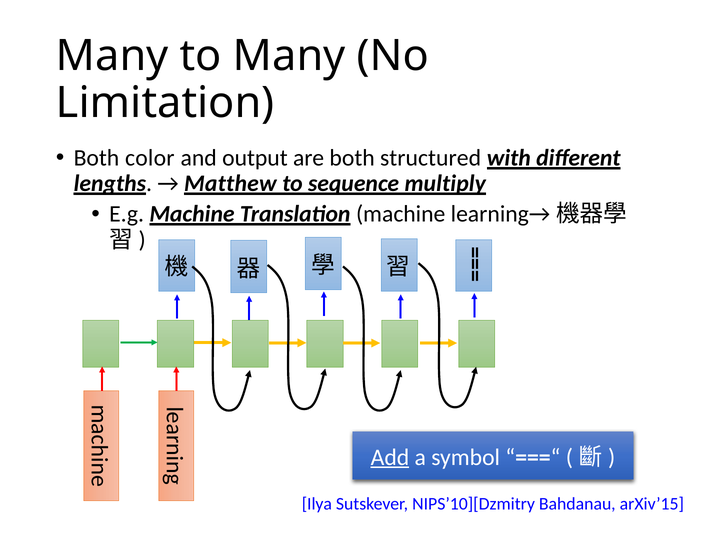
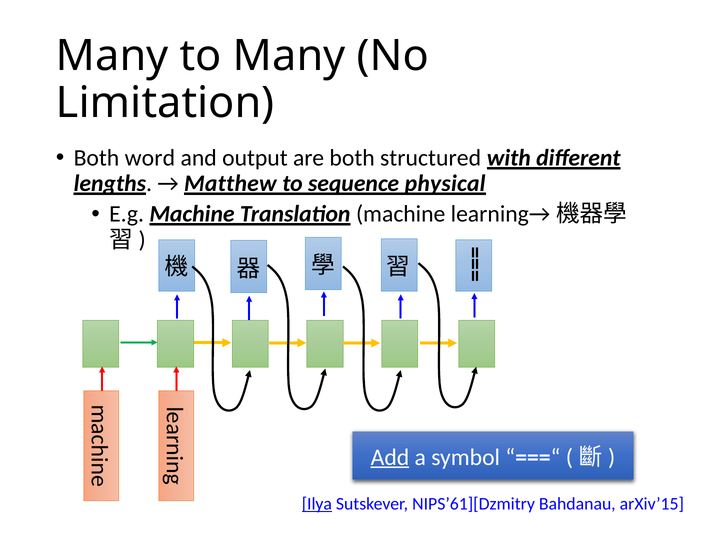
color: color -> word
multiply: multiply -> physical
Ilya underline: none -> present
NIPS’10][Dzmitry: NIPS’10][Dzmitry -> NIPS’61][Dzmitry
